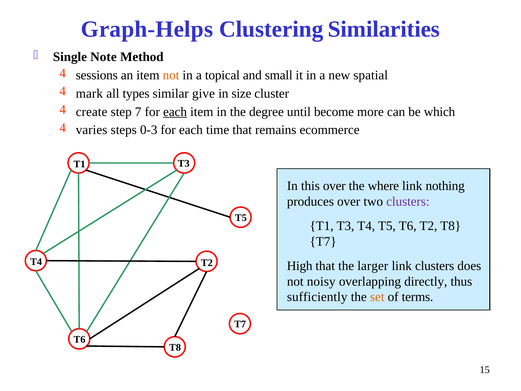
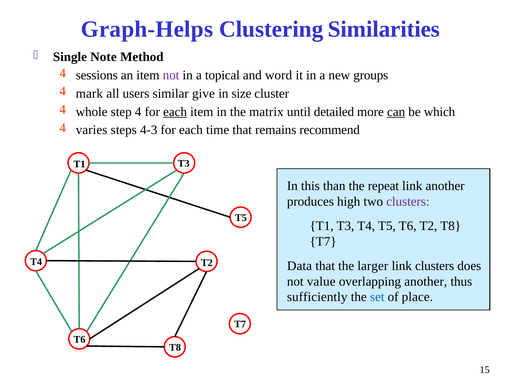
not at (171, 75) colour: orange -> purple
small: small -> word
spatial: spatial -> groups
types: types -> users
create: create -> whole
7: 7 -> 4
degree: degree -> matrix
become: become -> detailed
can underline: none -> present
0-3: 0-3 -> 4-3
ecommerce: ecommerce -> recommend
this over: over -> than
where: where -> repeat
link nothing: nothing -> another
produces over: over -> high
High: High -> Data
noisy: noisy -> value
overlapping directly: directly -> another
set colour: orange -> blue
terms: terms -> place
